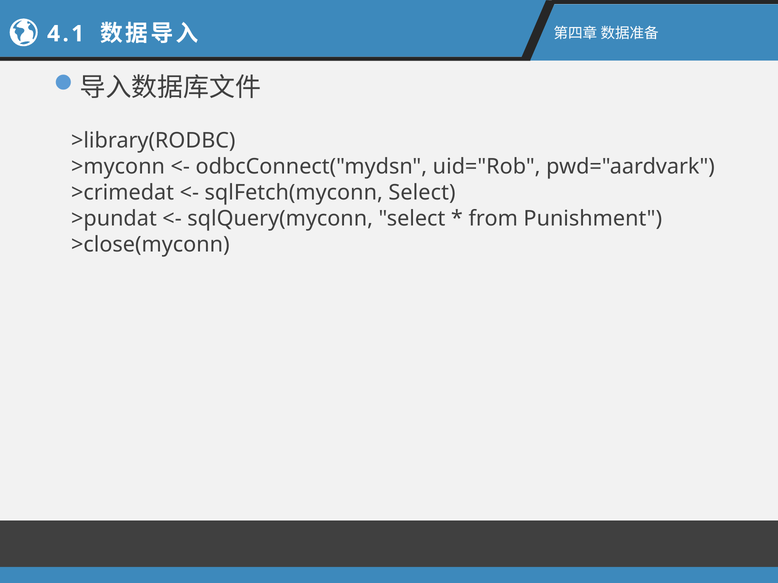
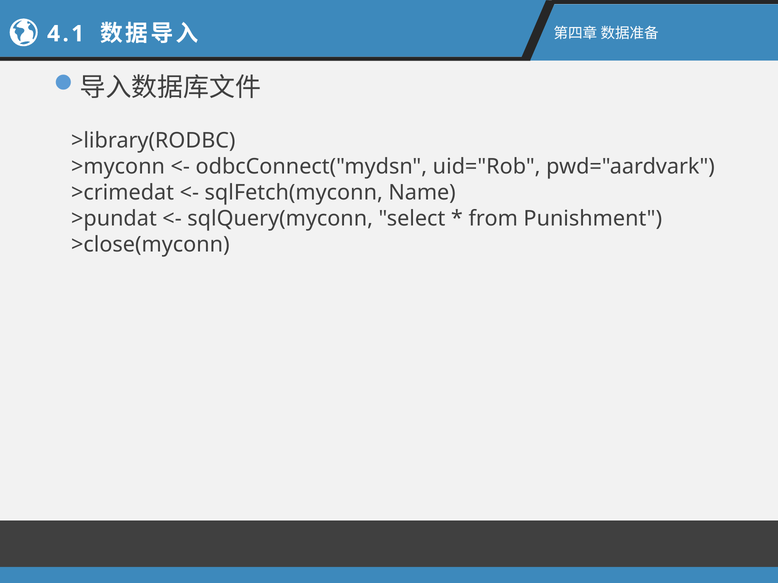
sqlFetch(myconn Select: Select -> Name
